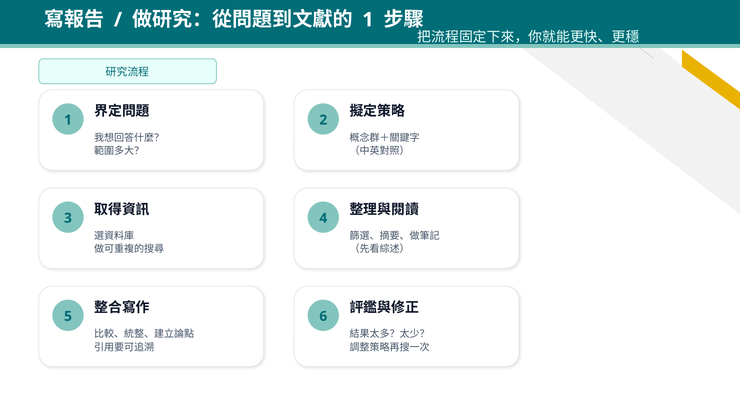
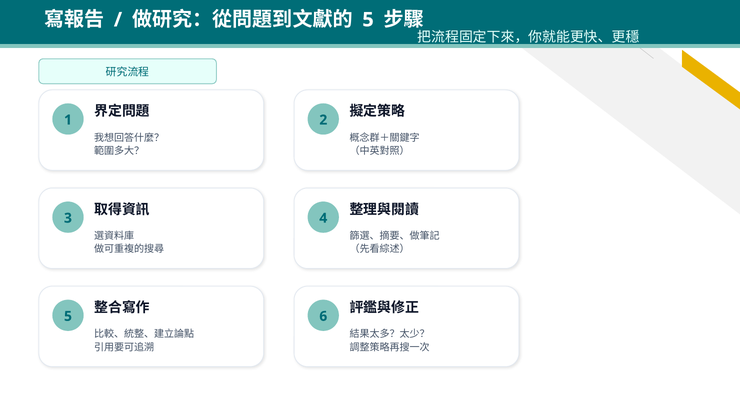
1 at (368, 20): 1 -> 5
